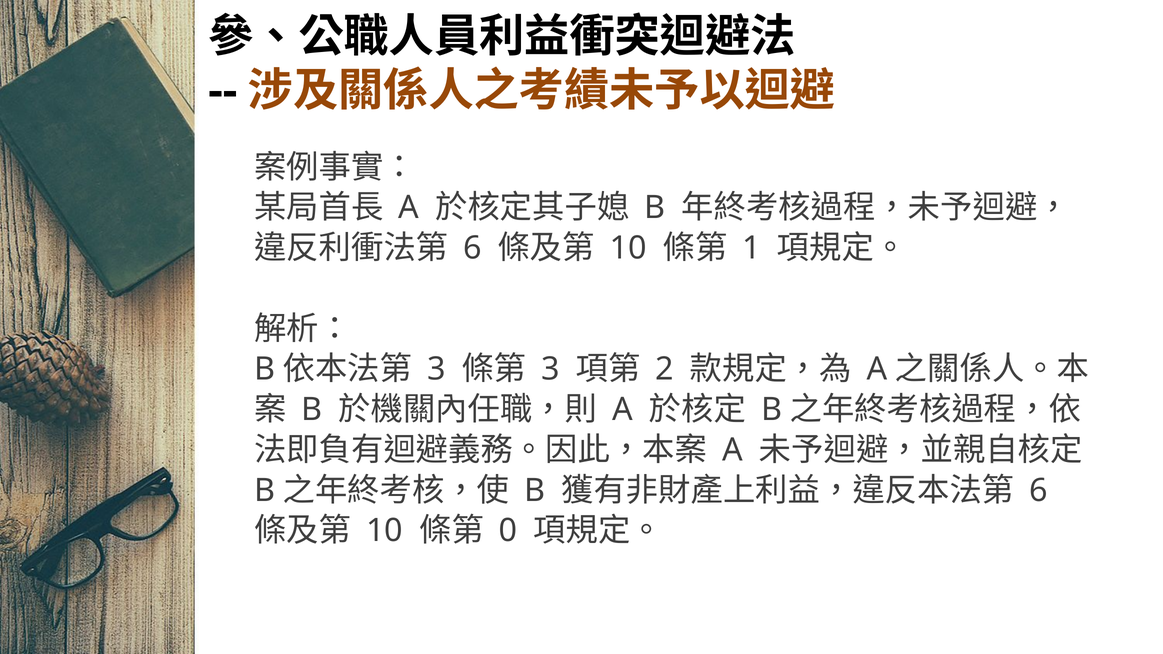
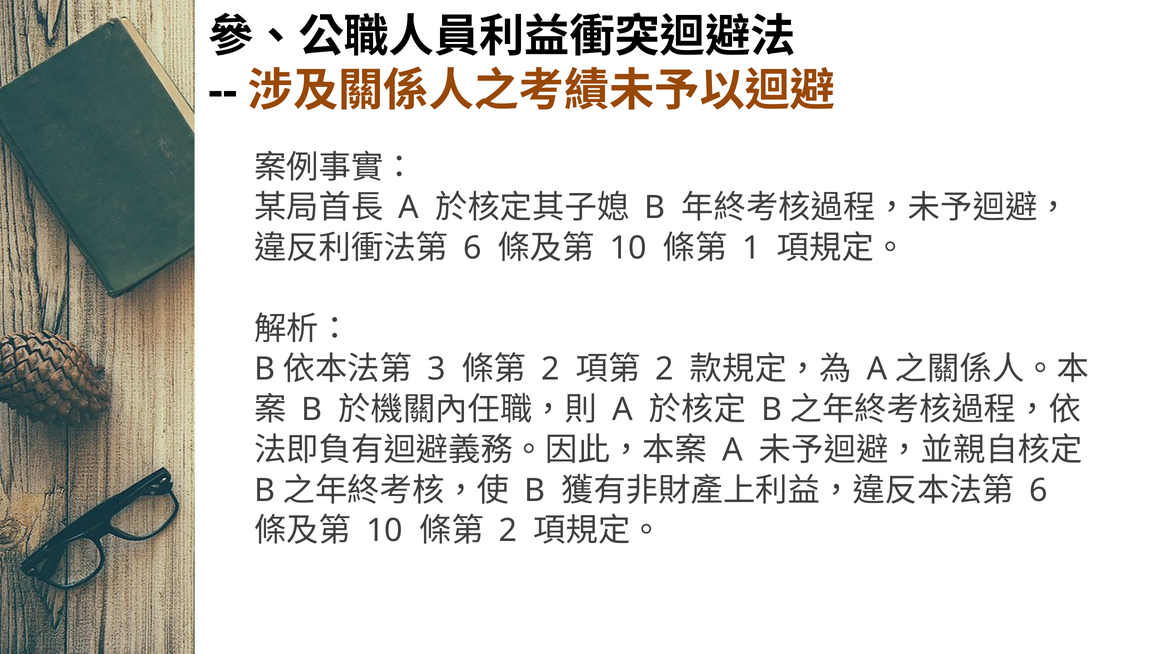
3 at (550, 369): 3 -> 2
0 at (508, 531): 0 -> 2
